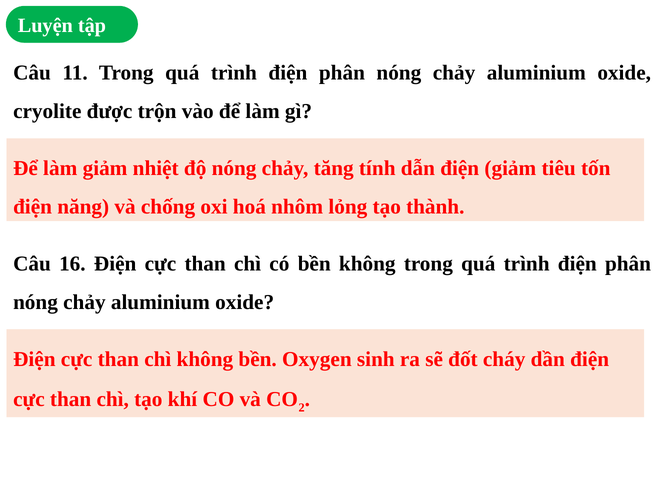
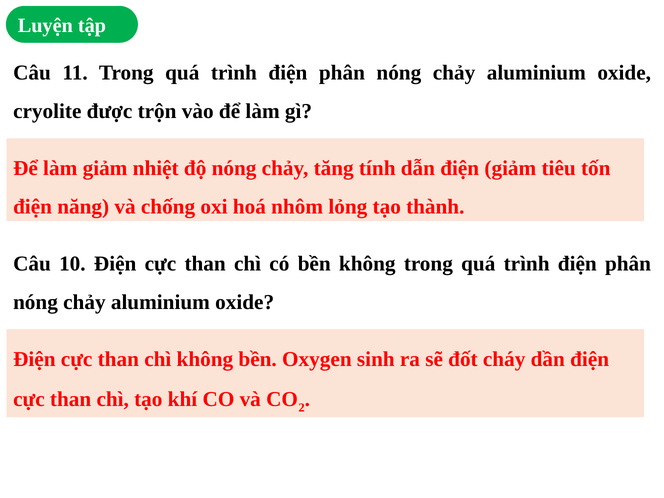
16: 16 -> 10
